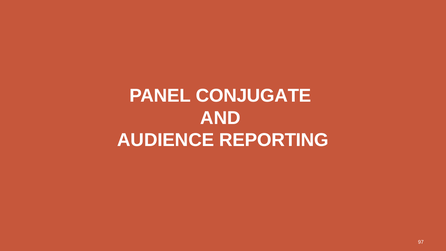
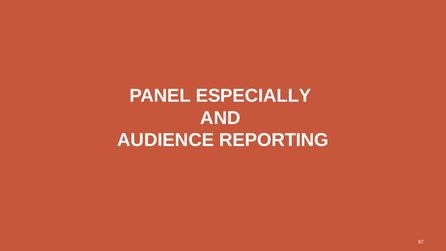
CONJUGATE: CONJUGATE -> ESPECIALLY
